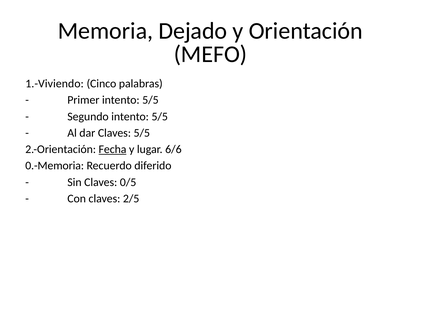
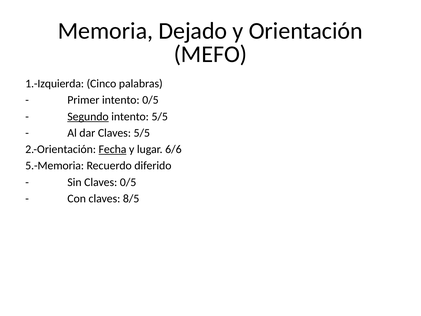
1.-Viviendo: 1.-Viviendo -> 1.-Izquierda
Primer intento 5/5: 5/5 -> 0/5
Segundo underline: none -> present
0.-Memoria: 0.-Memoria -> 5.-Memoria
2/5: 2/5 -> 8/5
